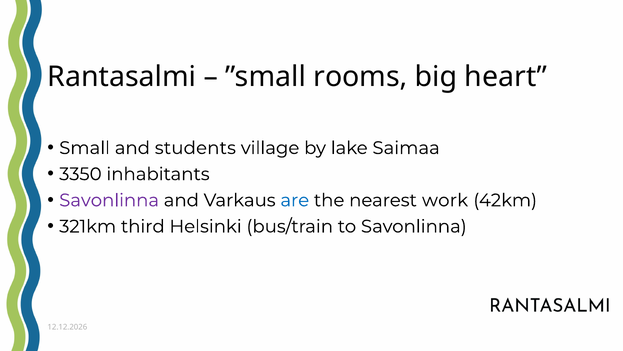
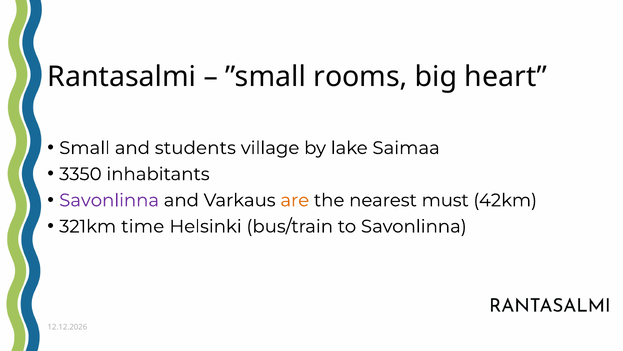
are colour: blue -> orange
work: work -> must
third: third -> time
